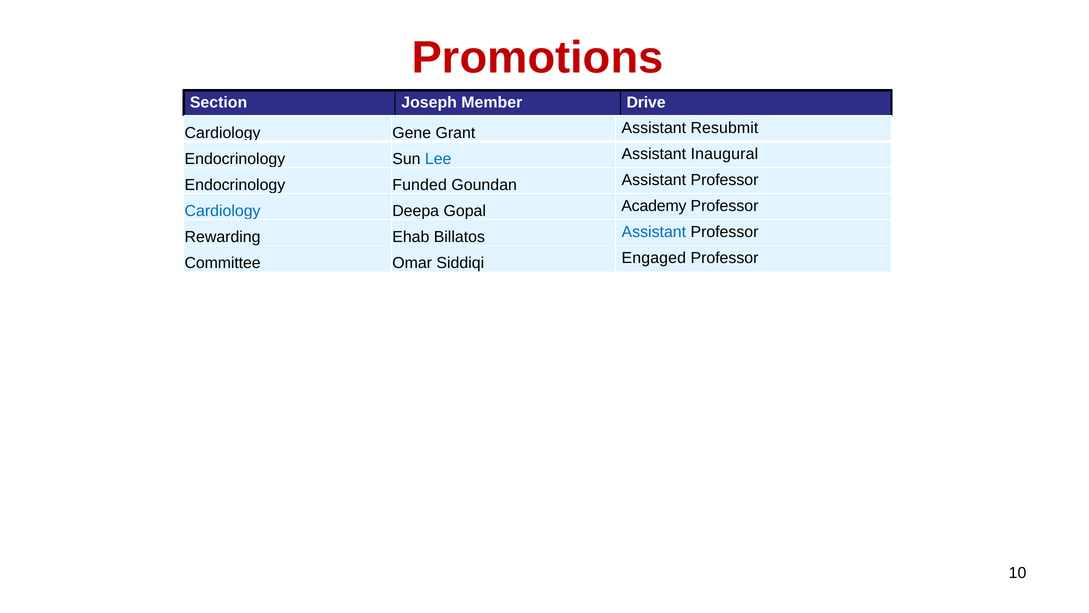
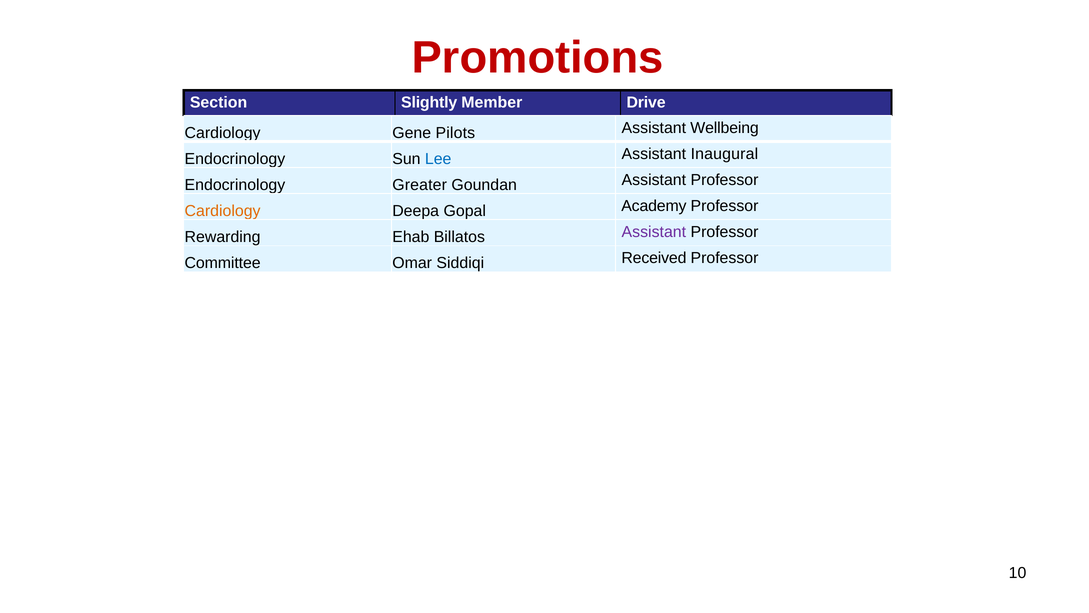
Joseph: Joseph -> Slightly
Grant: Grant -> Pilots
Resubmit: Resubmit -> Wellbeing
Funded: Funded -> Greater
Cardiology at (223, 211) colour: blue -> orange
Assistant at (654, 232) colour: blue -> purple
Engaged: Engaged -> Received
